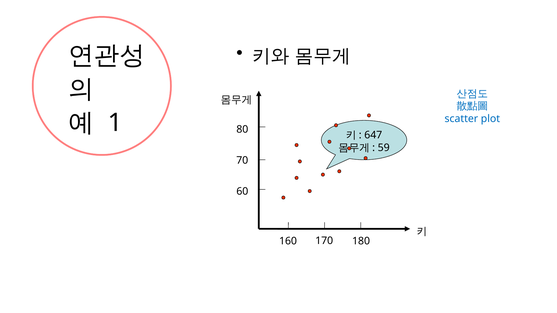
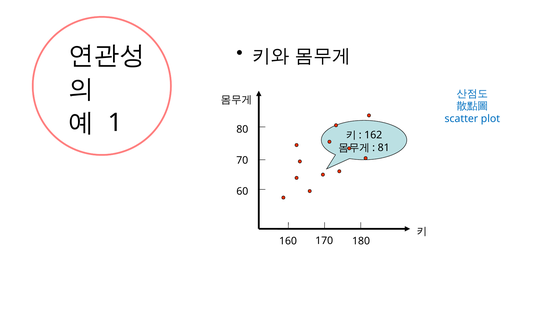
647: 647 -> 162
59: 59 -> 81
